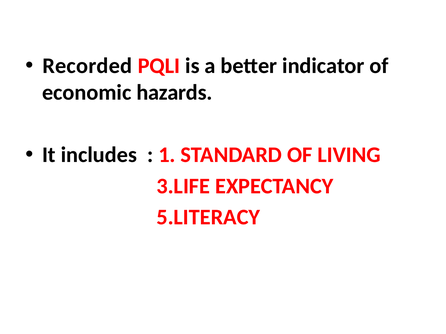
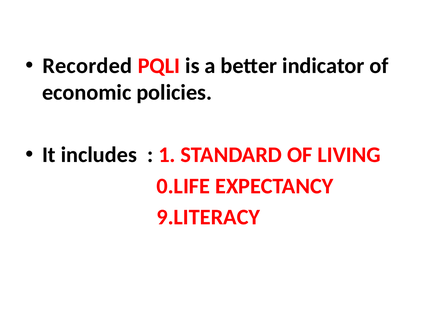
hazards: hazards -> policies
3.LIFE: 3.LIFE -> 0.LIFE
5.LITERACY: 5.LITERACY -> 9.LITERACY
